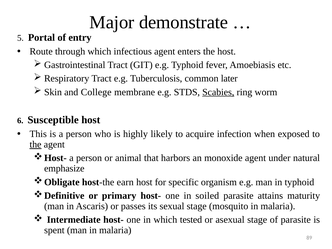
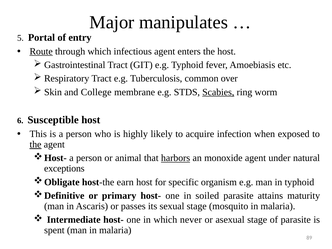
demonstrate: demonstrate -> manipulates
Route underline: none -> present
later: later -> over
harbors underline: none -> present
emphasize: emphasize -> exceptions
tested: tested -> never
